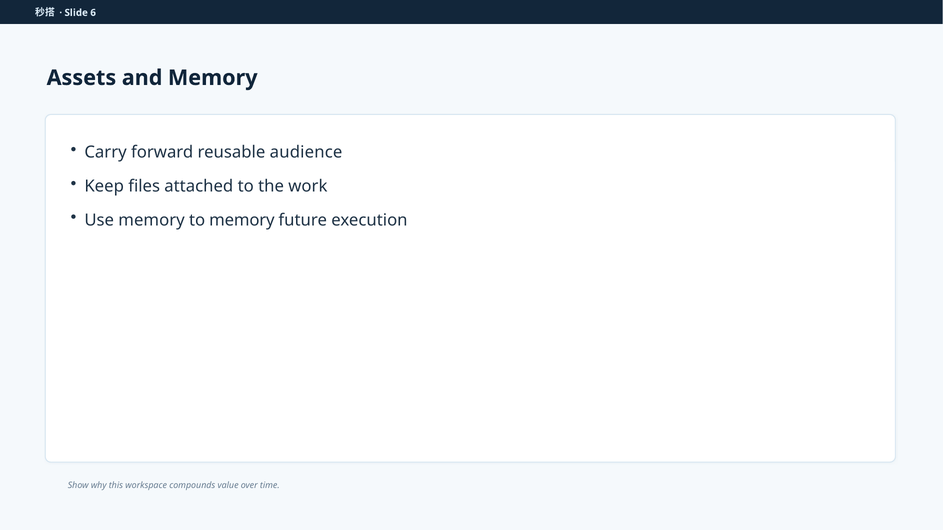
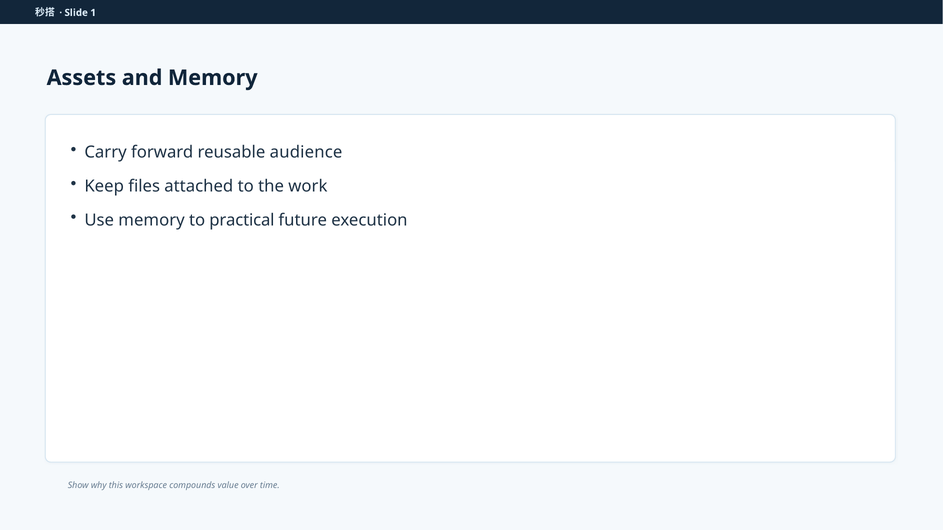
6: 6 -> 1
to memory: memory -> practical
